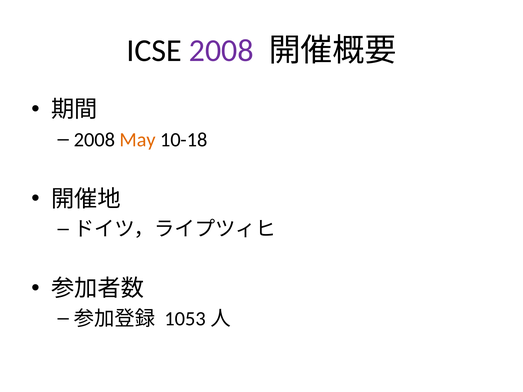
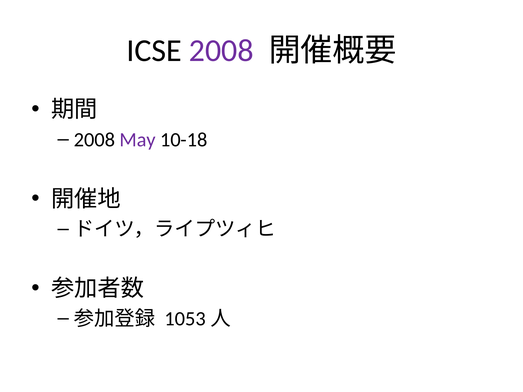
May colour: orange -> purple
